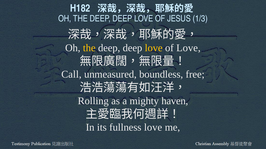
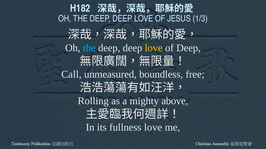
the at (89, 48) colour: yellow -> light blue
of Love: Love -> Deep
haven: haven -> above
